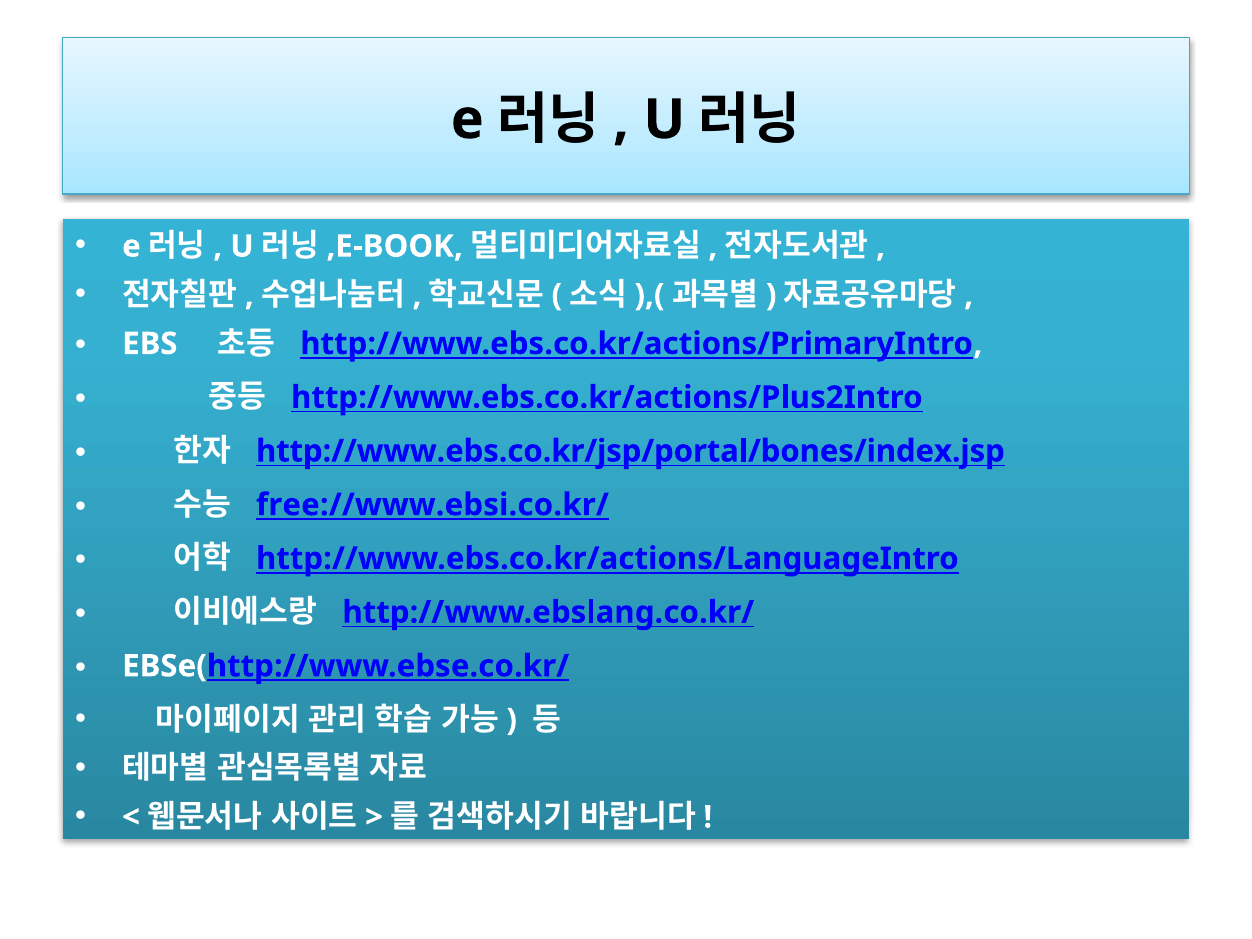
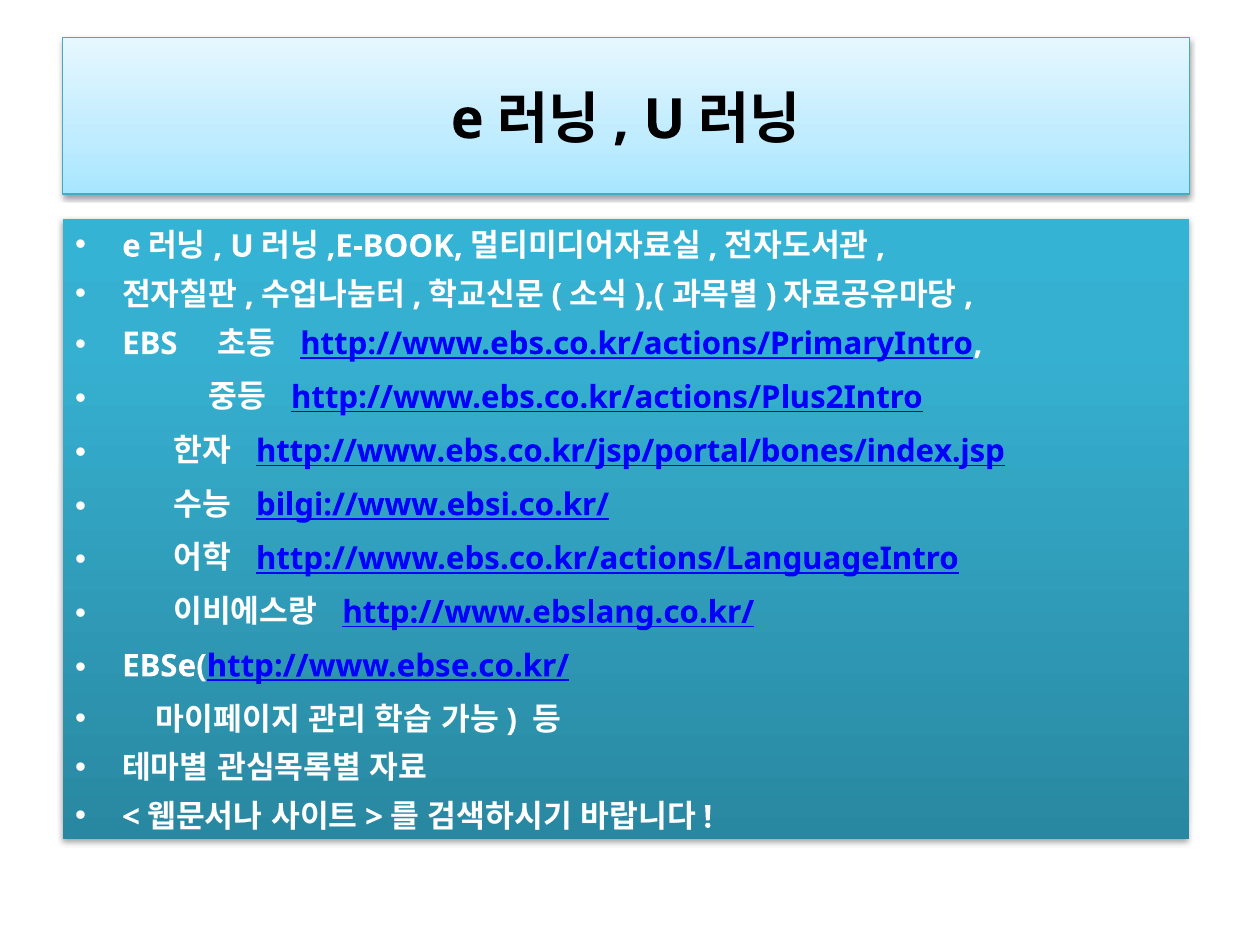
free://www.ebsi.co.kr/: free://www.ebsi.co.kr/ -> bilgi://www.ebsi.co.kr/
